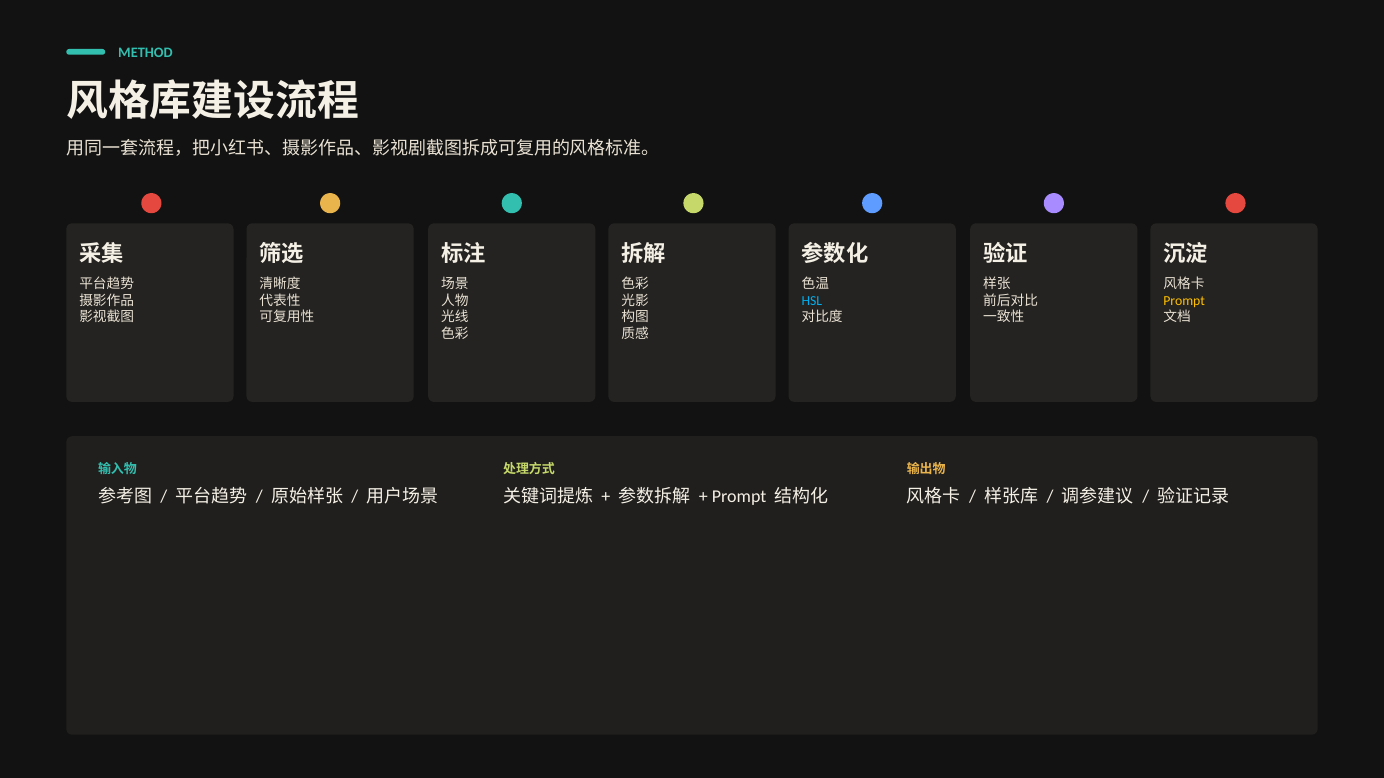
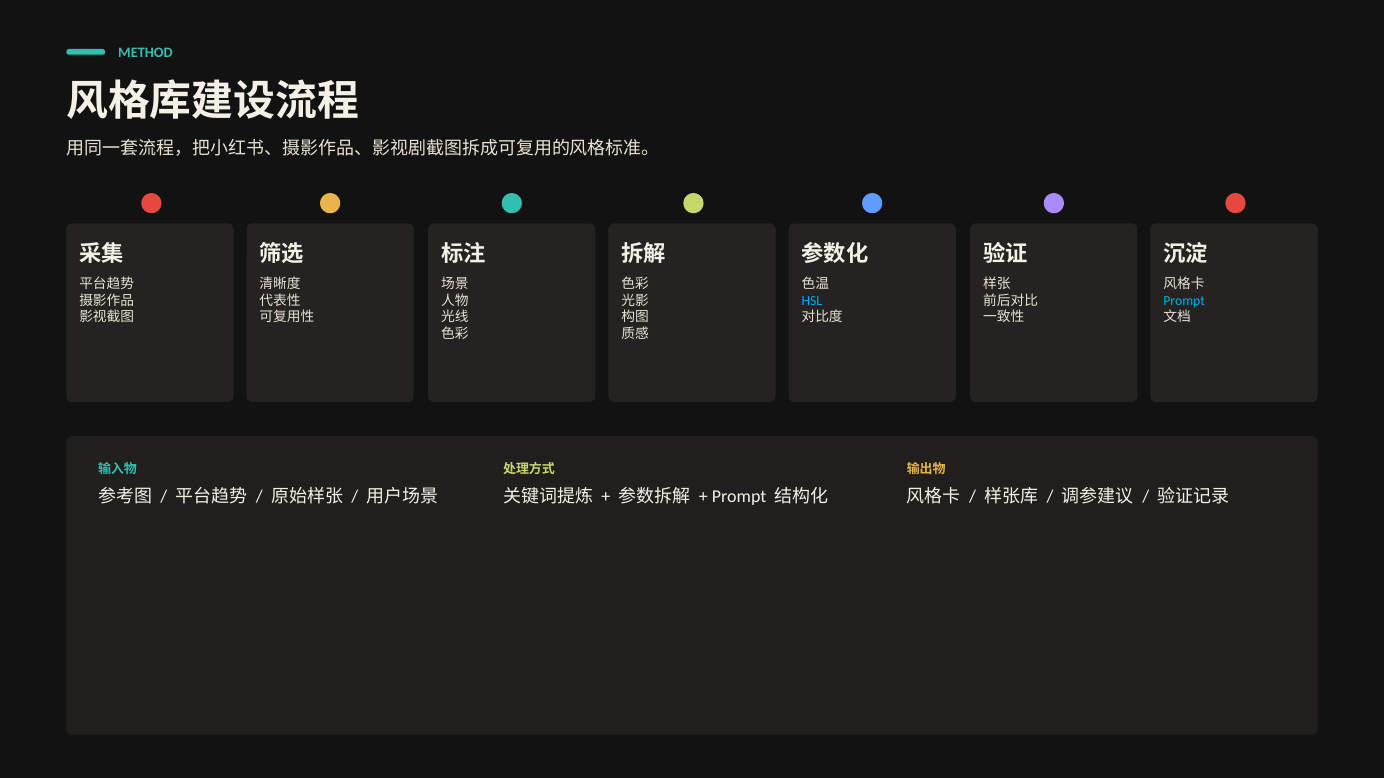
Prompt at (1184, 301) colour: yellow -> light blue
